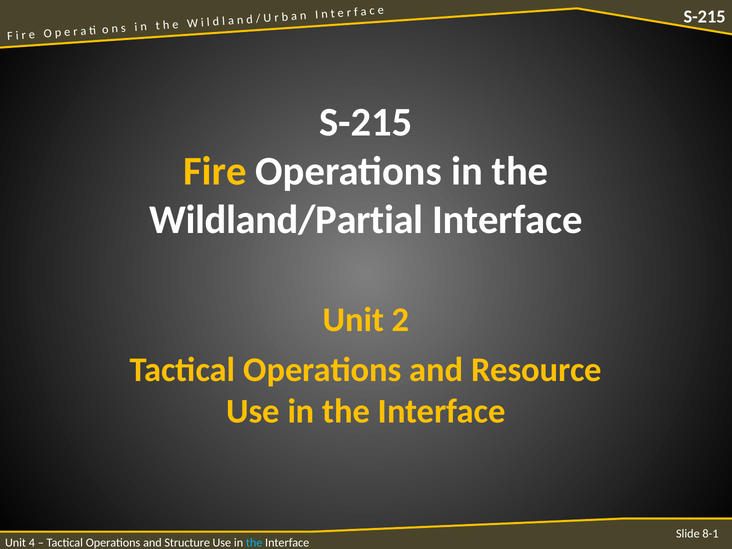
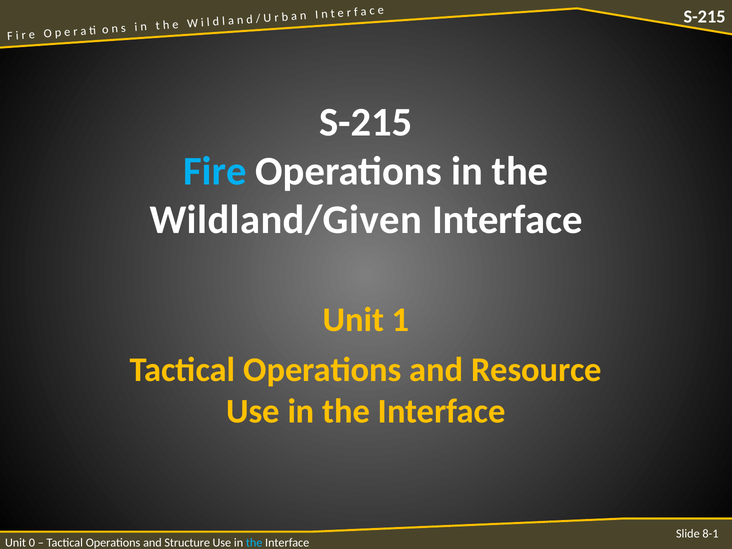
Fire at (215, 171) colour: yellow -> light blue
Wildland/Partial: Wildland/Partial -> Wildland/Given
2: 2 -> 1
4: 4 -> 0
